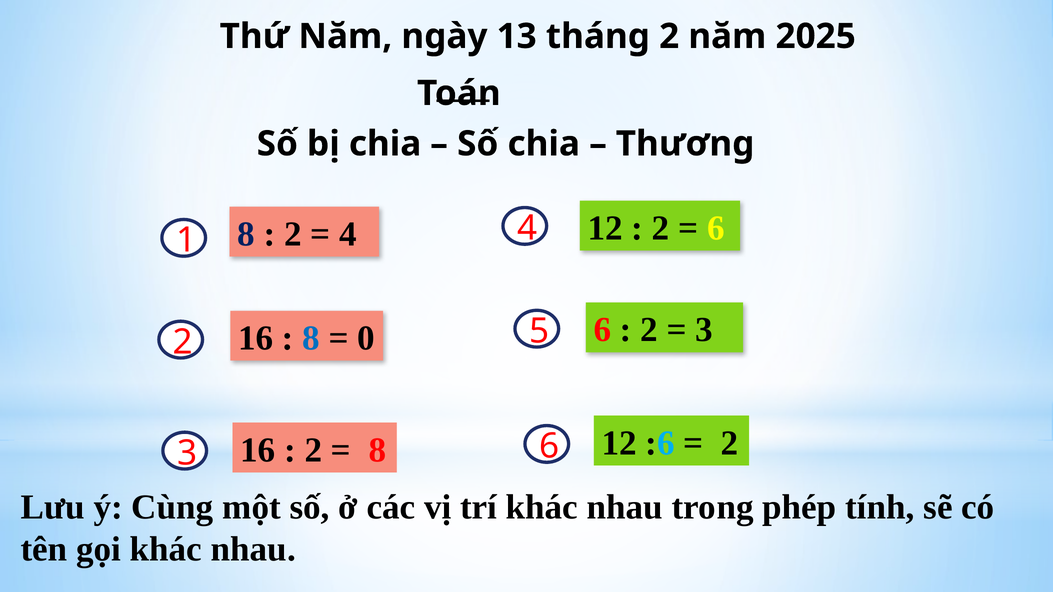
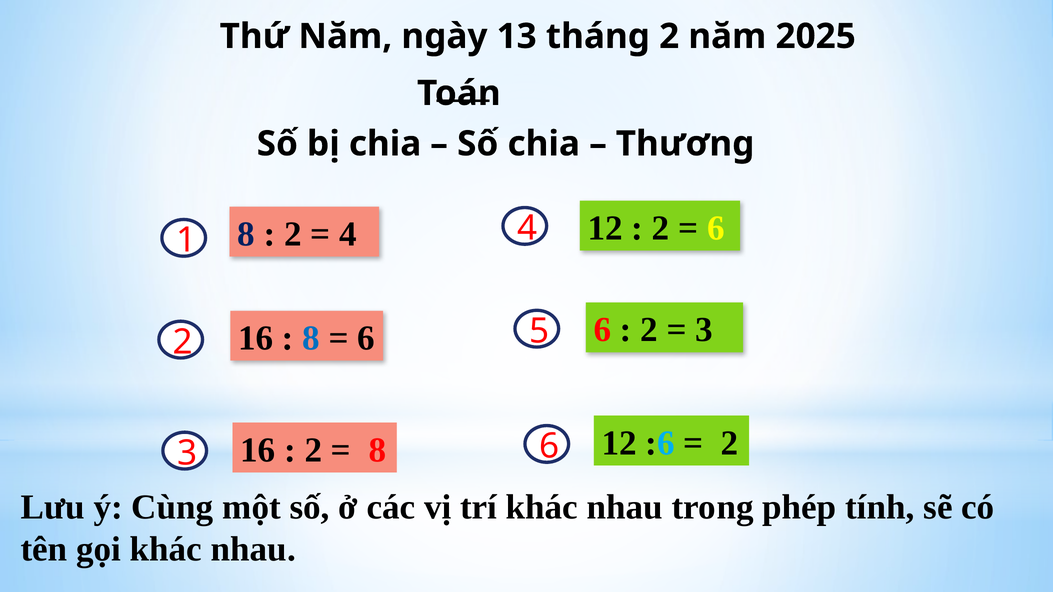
0 at (366, 338): 0 -> 6
